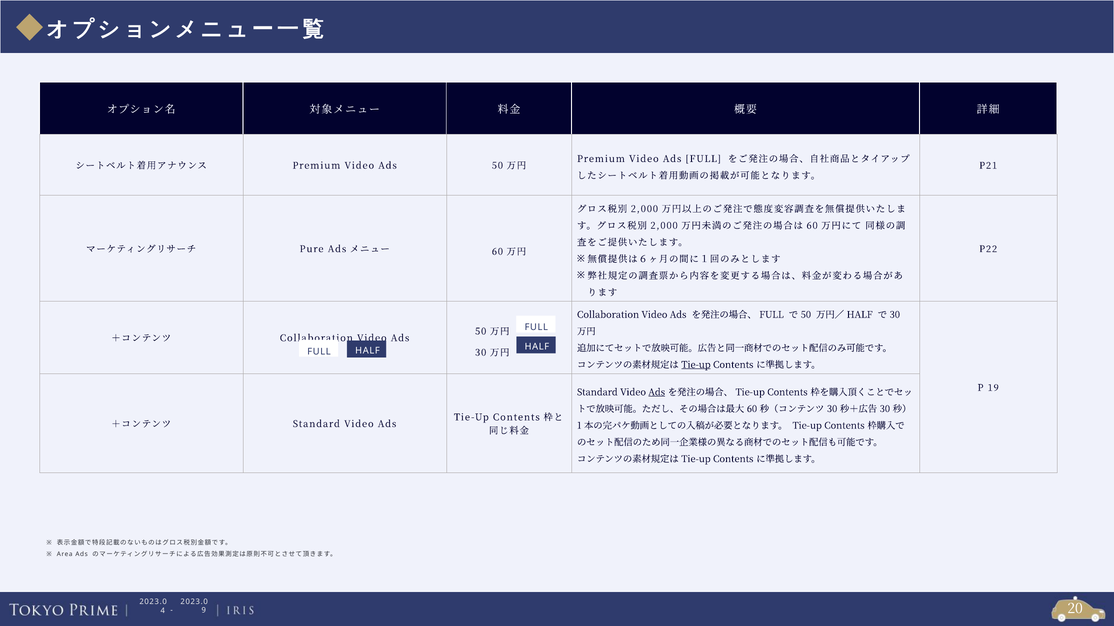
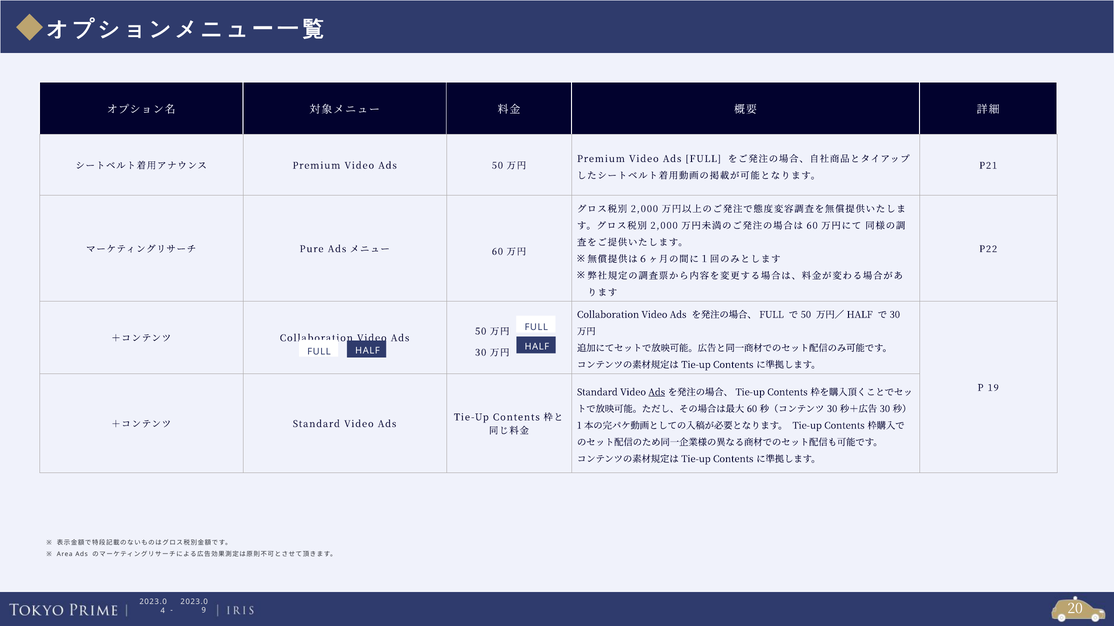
Tie-up at (696, 365) underline: present -> none
